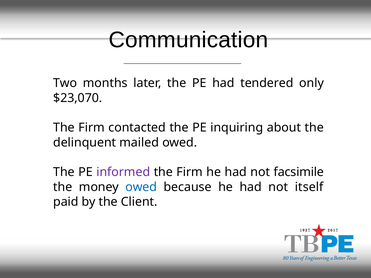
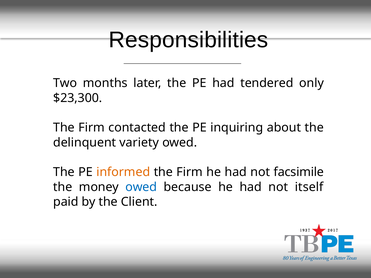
Communication: Communication -> Responsibilities
$23,070: $23,070 -> $23,300
mailed: mailed -> variety
informed colour: purple -> orange
